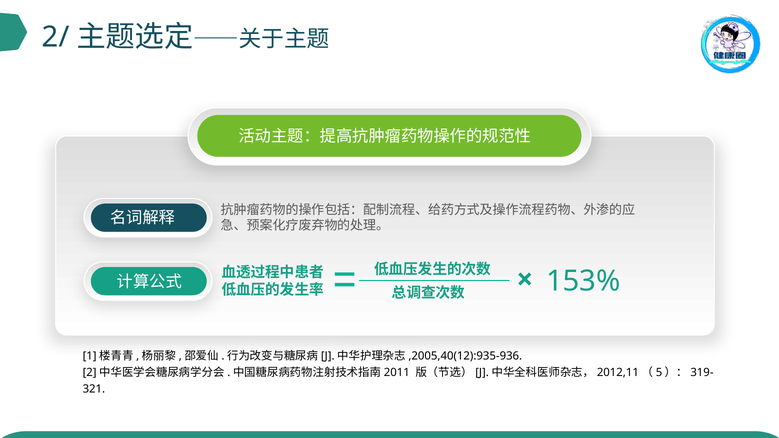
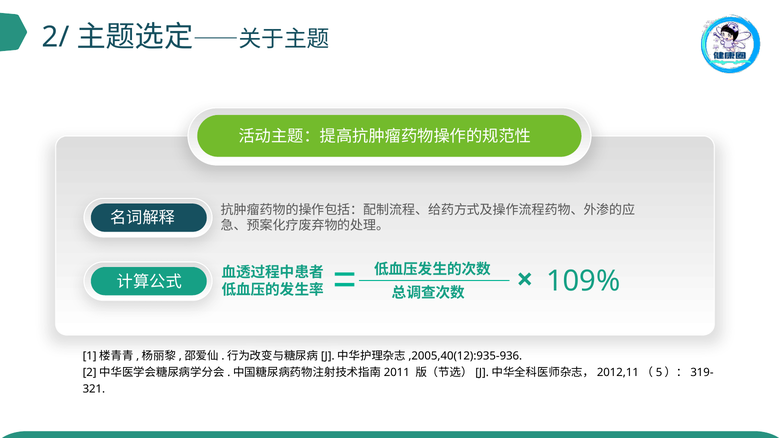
153%: 153% -> 109%
